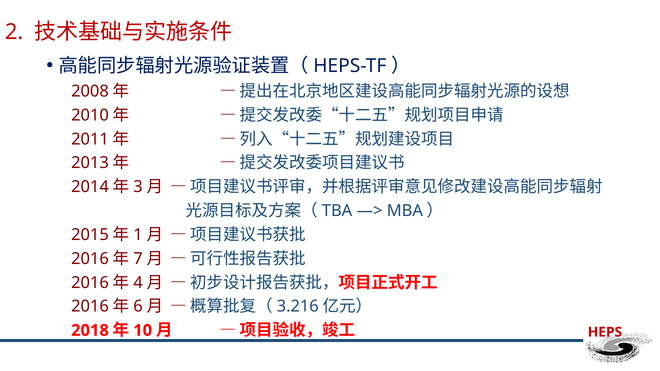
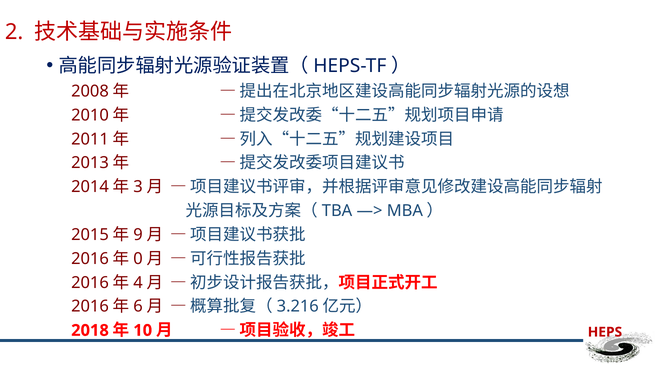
1: 1 -> 9
7: 7 -> 0
